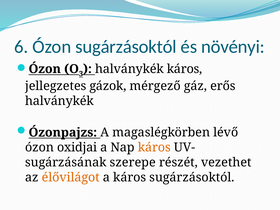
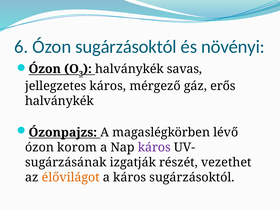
halványkék káros: káros -> savas
jellegzetes gázok: gázok -> káros
oxidjai: oxidjai -> korom
káros at (154, 147) colour: orange -> purple
szerepe: szerepe -> izgatják
